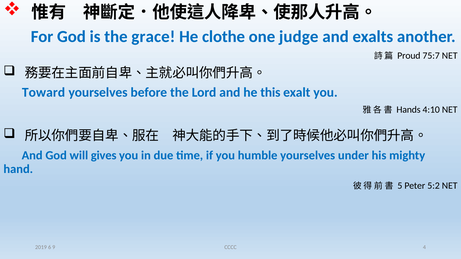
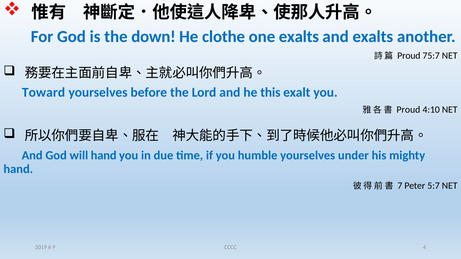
grace: grace -> down
one judge: judge -> exalts
Hands at (408, 110): Hands -> Proud
will gives: gives -> hand
5: 5 -> 7
5:2: 5:2 -> 5:7
